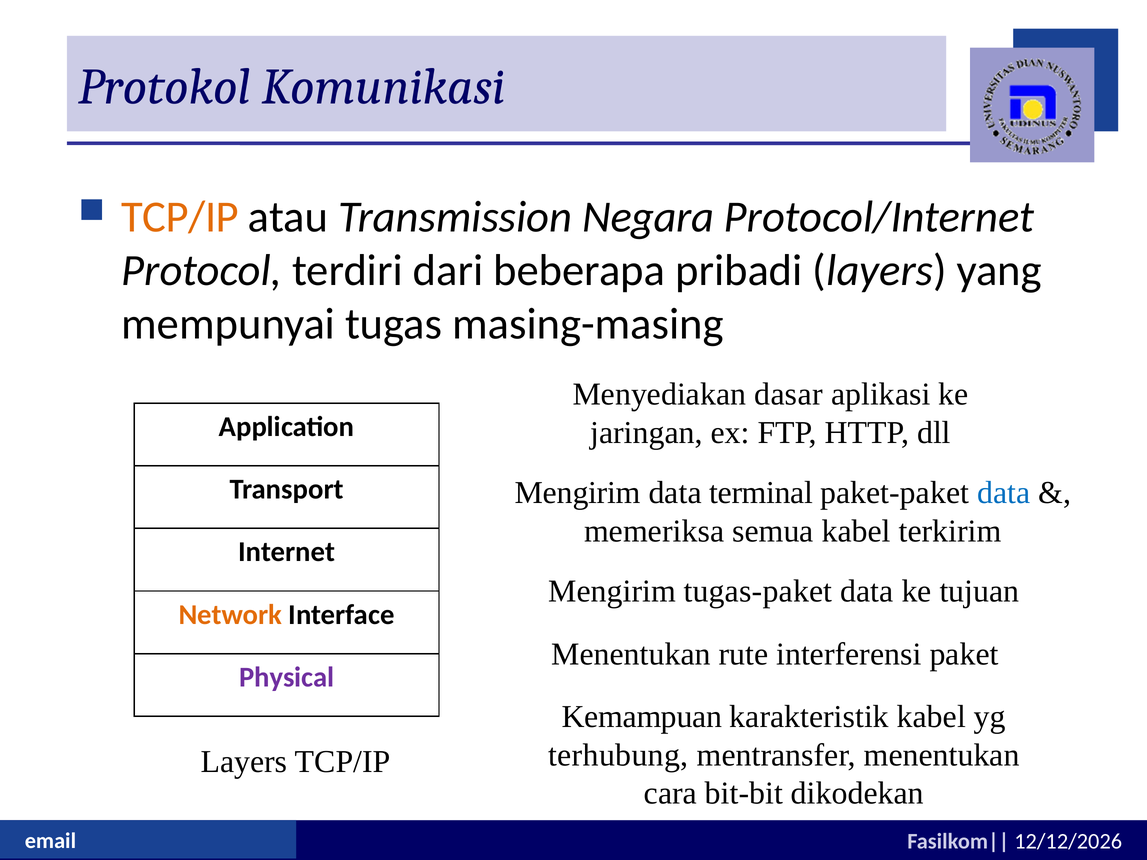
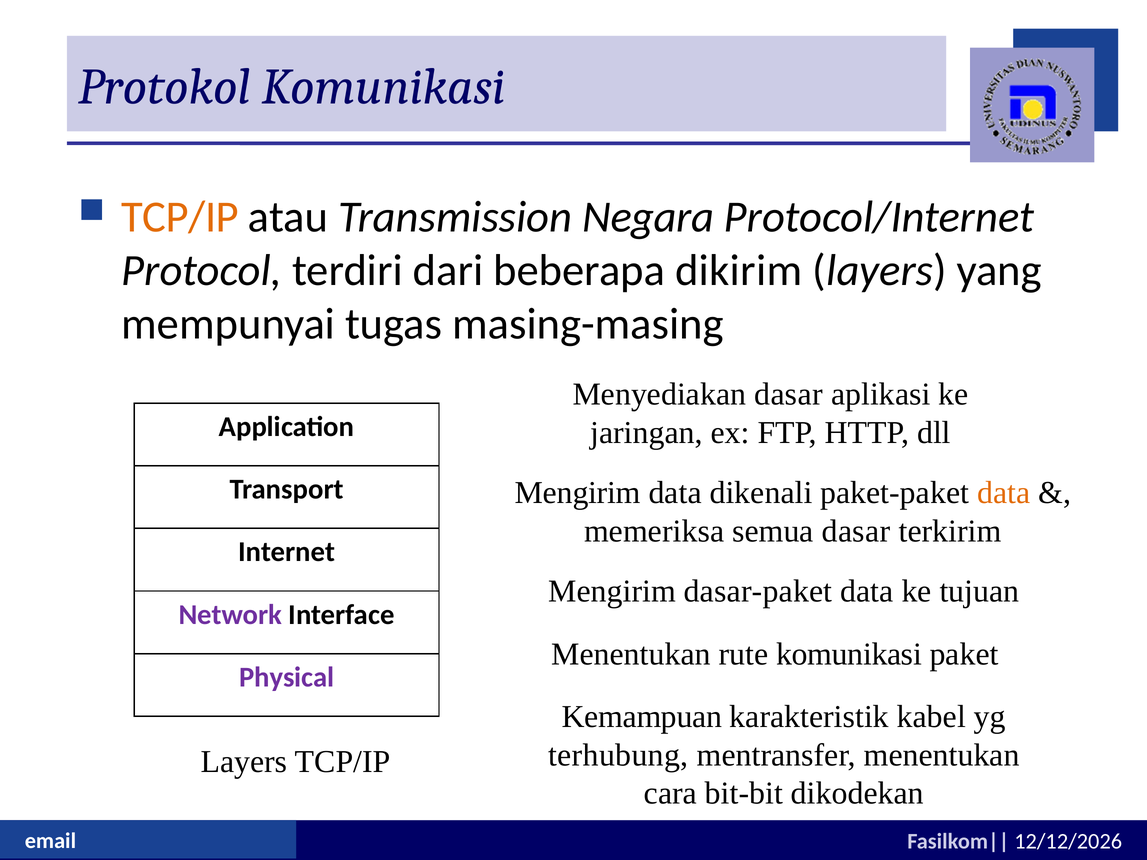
pribadi: pribadi -> dikirim
terminal: terminal -> dikenali
data at (1004, 493) colour: blue -> orange
semua kabel: kabel -> dasar
tugas-paket: tugas-paket -> dasar-paket
Network colour: orange -> purple
rute interferensi: interferensi -> komunikasi
